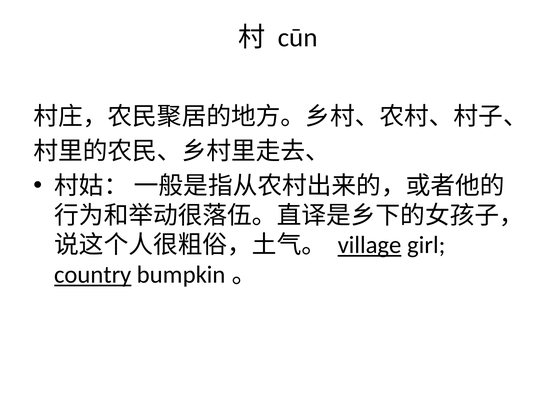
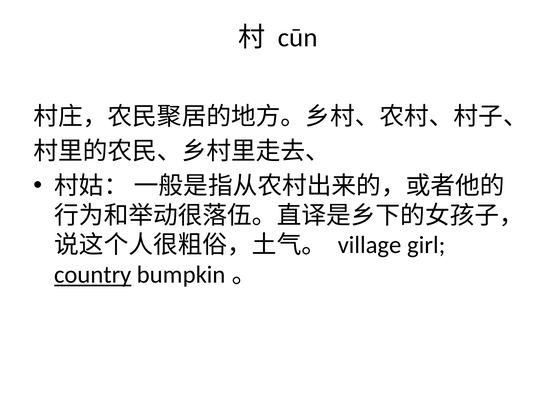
village underline: present -> none
